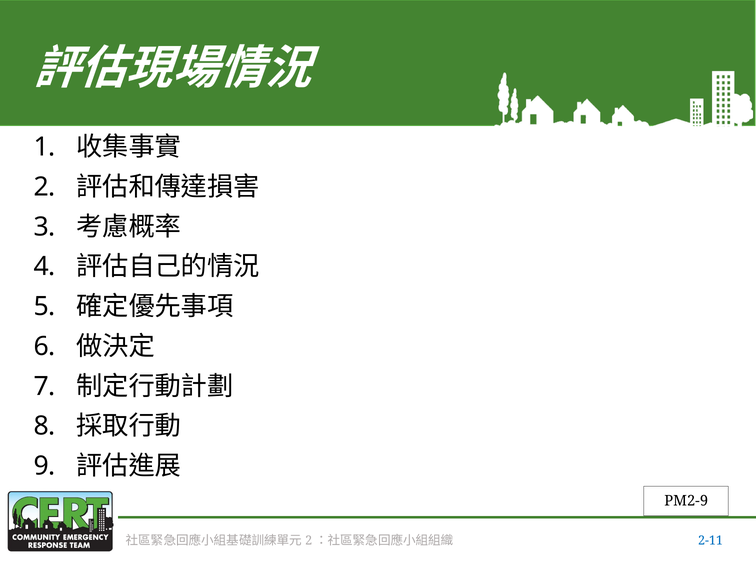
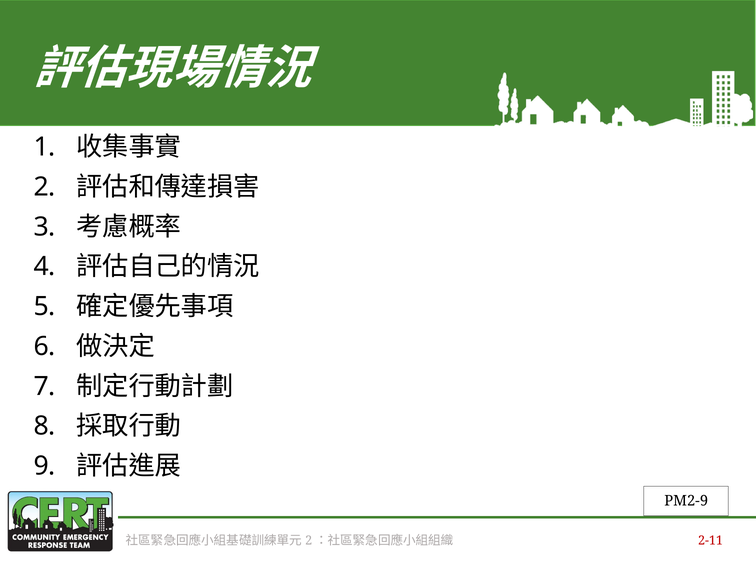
2-11 colour: blue -> red
